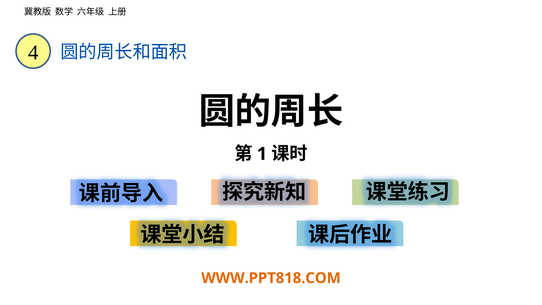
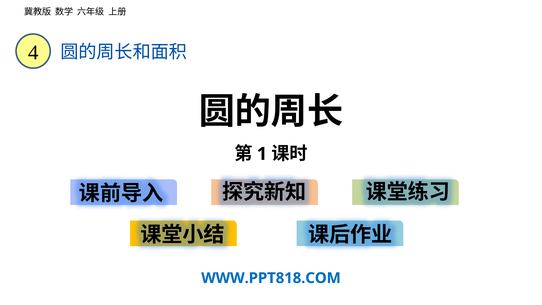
WWW.PPT818.COM colour: orange -> blue
